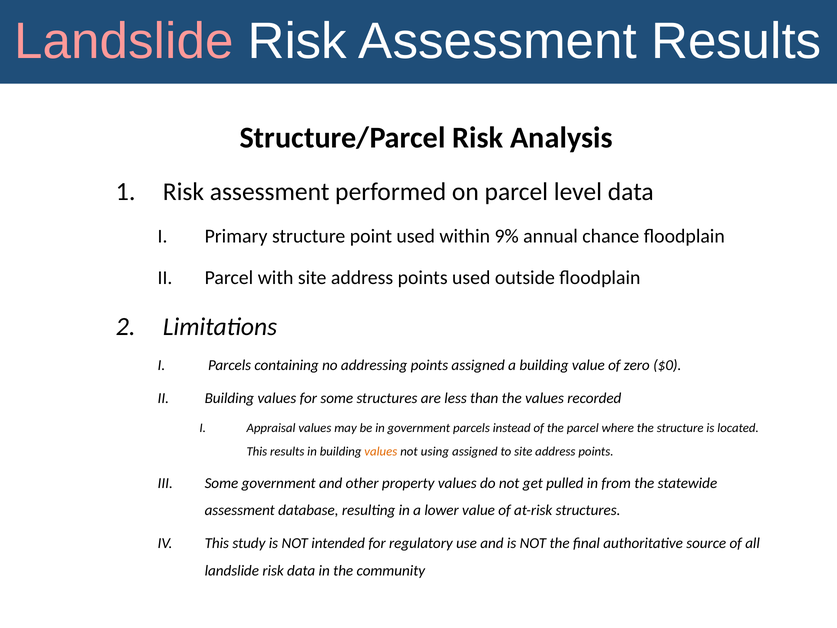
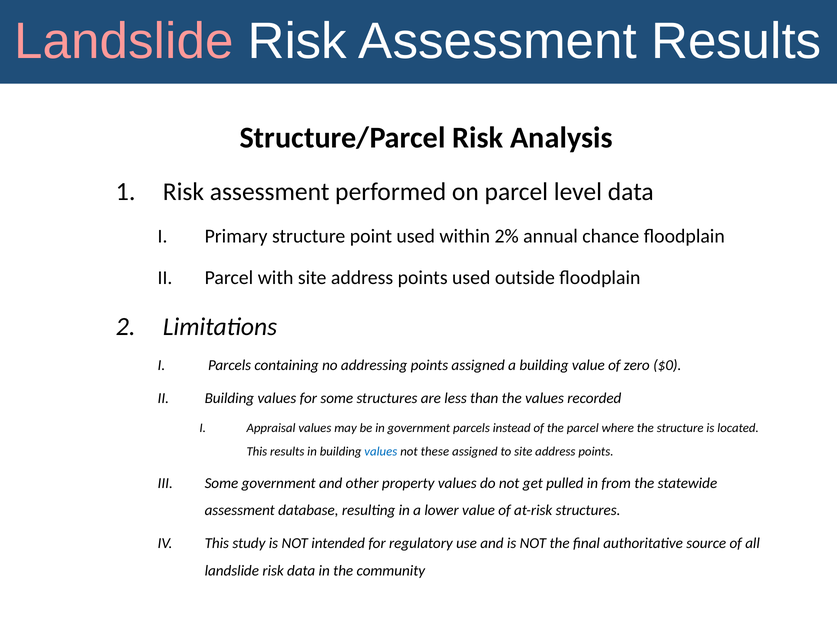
9%: 9% -> 2%
values at (381, 451) colour: orange -> blue
using: using -> these
